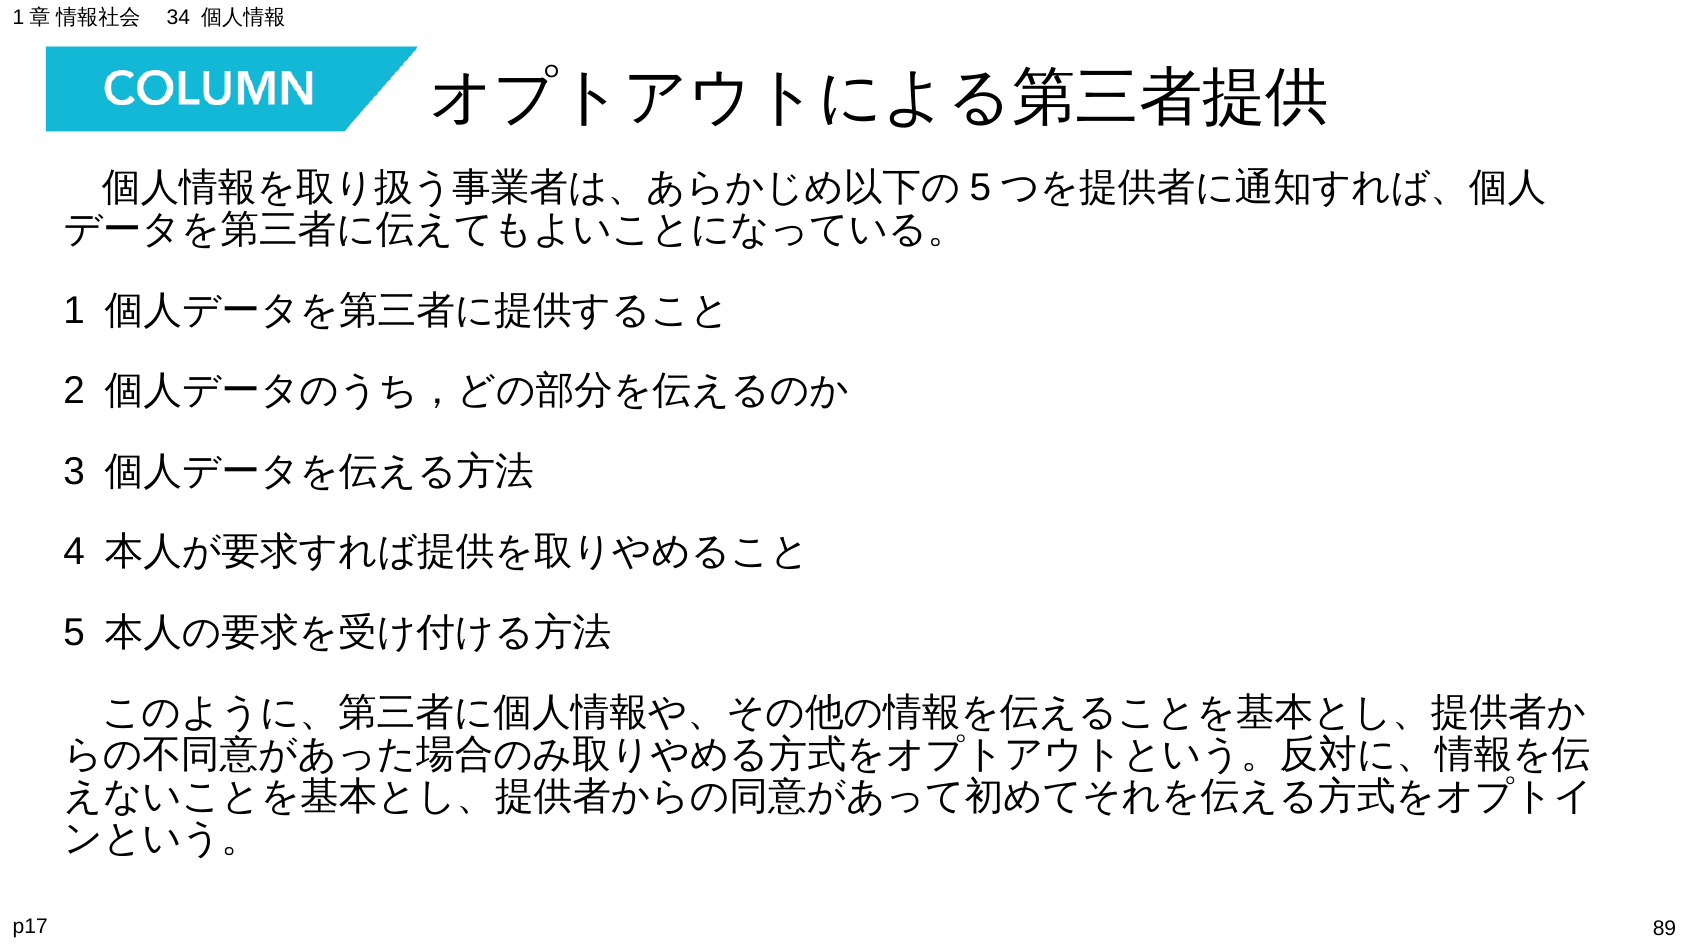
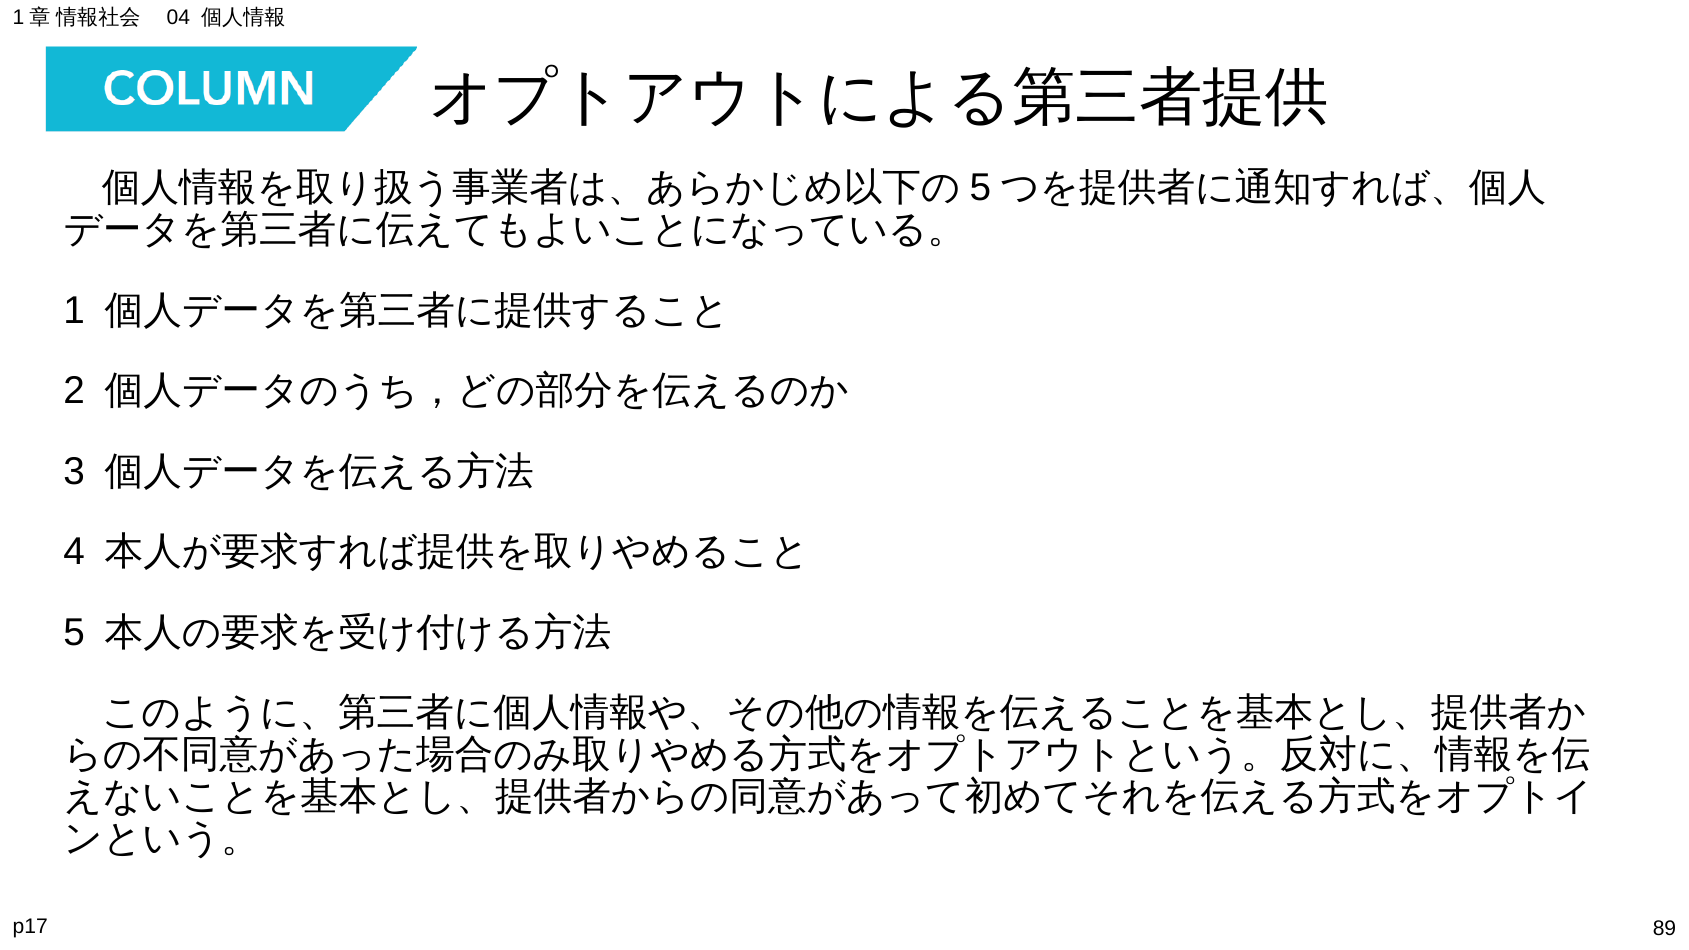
34: 34 -> 04
